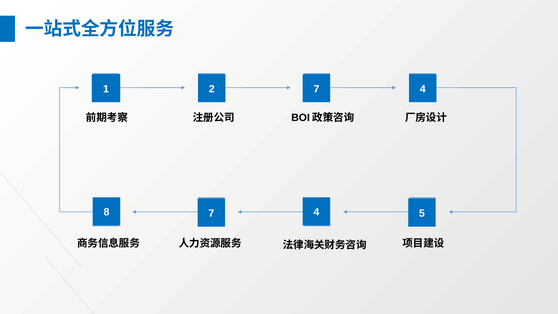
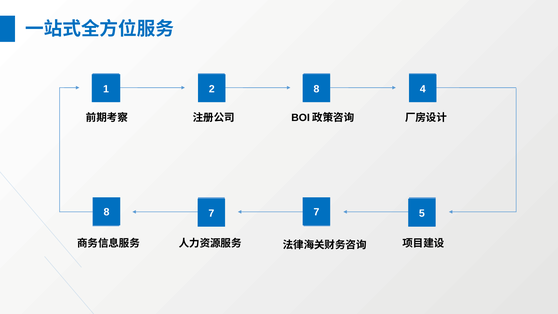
2 7: 7 -> 8
4 at (316, 212): 4 -> 7
